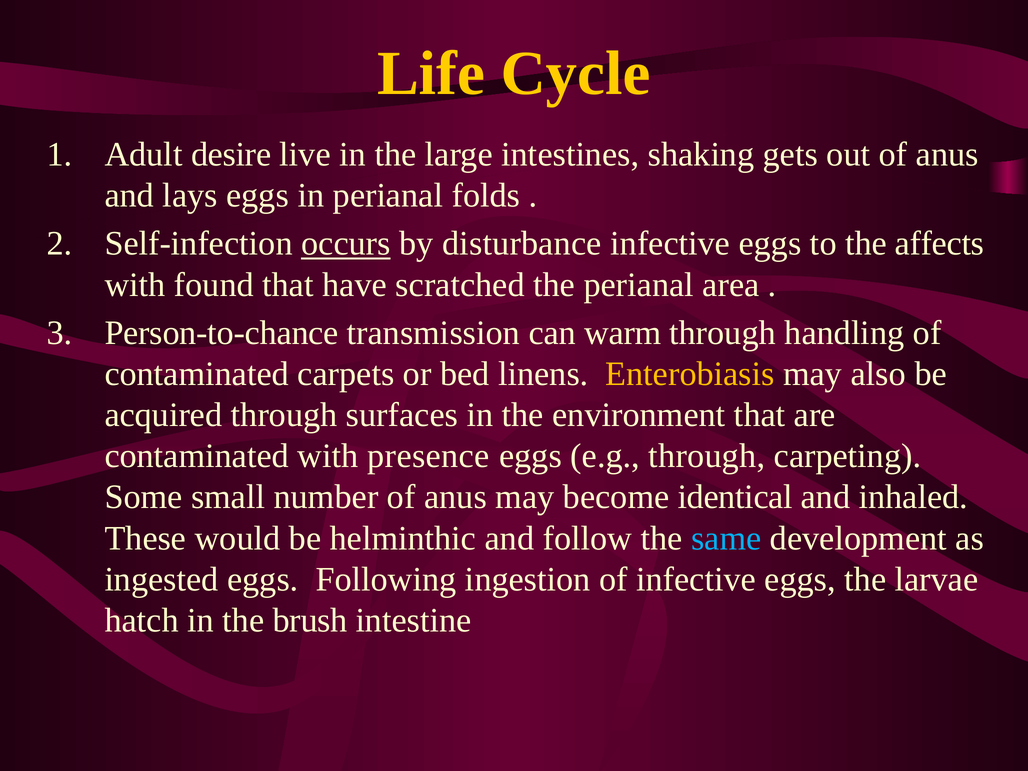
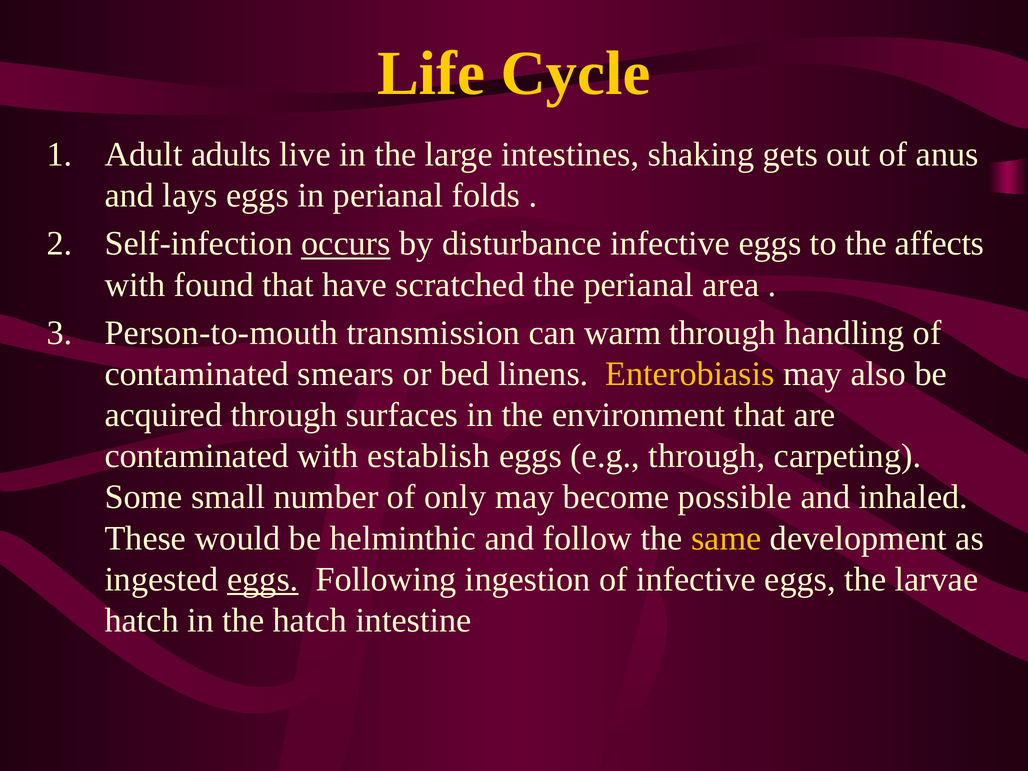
desire: desire -> adults
Person-to-chance: Person-to-chance -> Person-to-mouth
carpets: carpets -> smears
presence: presence -> establish
number of anus: anus -> only
identical: identical -> possible
same colour: light blue -> yellow
eggs at (263, 579) underline: none -> present
the brush: brush -> hatch
